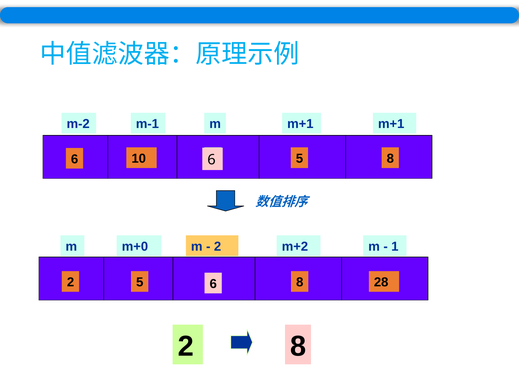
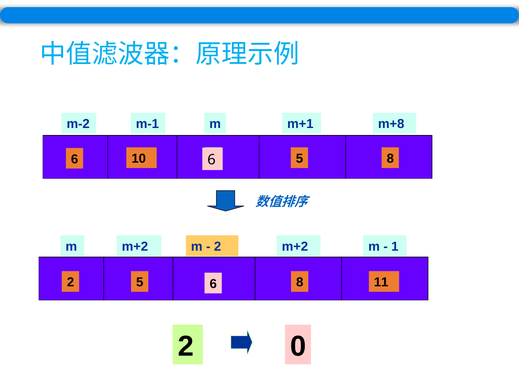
m+1 m+1: m+1 -> m+8
m m+0: m+0 -> m+2
28: 28 -> 11
2 8: 8 -> 0
